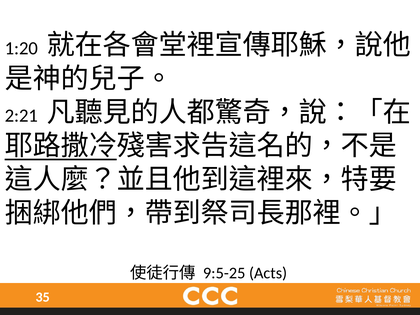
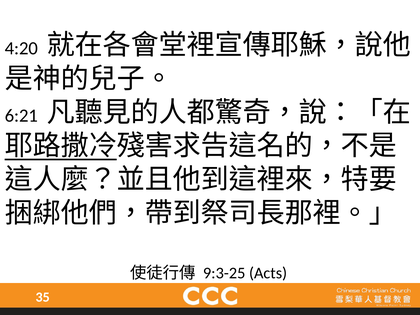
1:20: 1:20 -> 4:20
2:21: 2:21 -> 6:21
9:5-25: 9:5-25 -> 9:3-25
